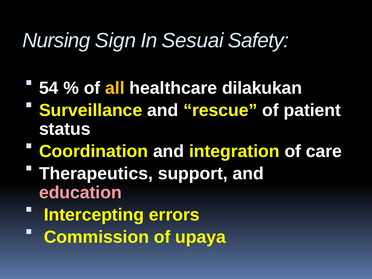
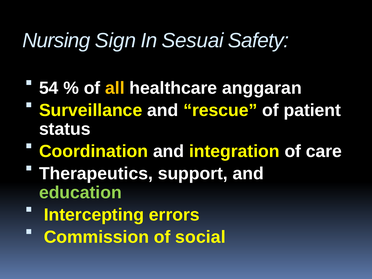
dilakukan: dilakukan -> anggaran
education colour: pink -> light green
upaya: upaya -> social
